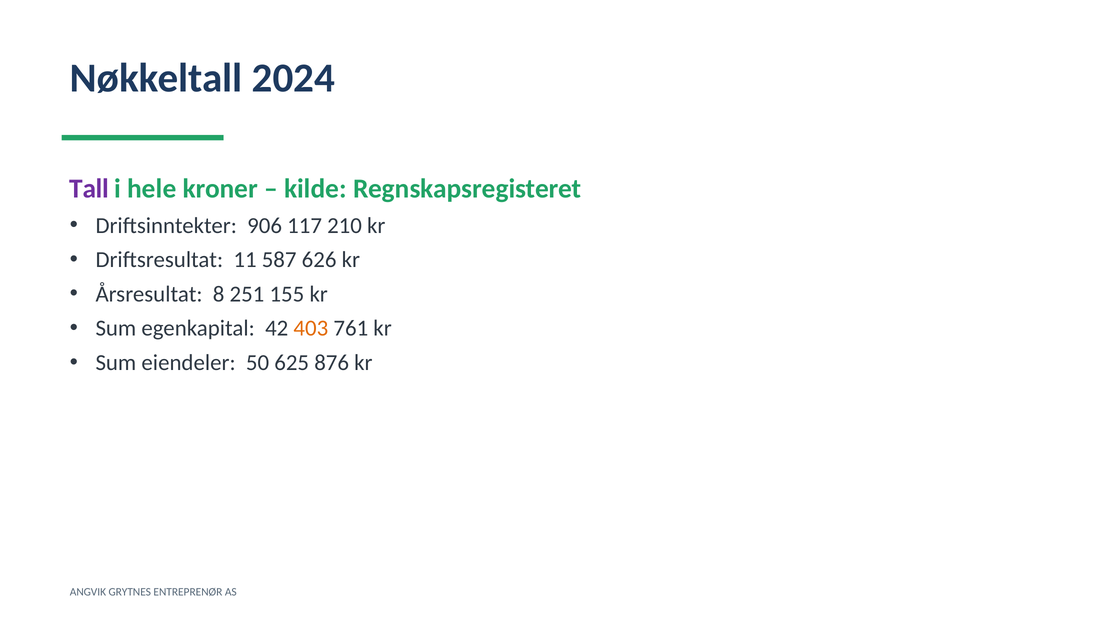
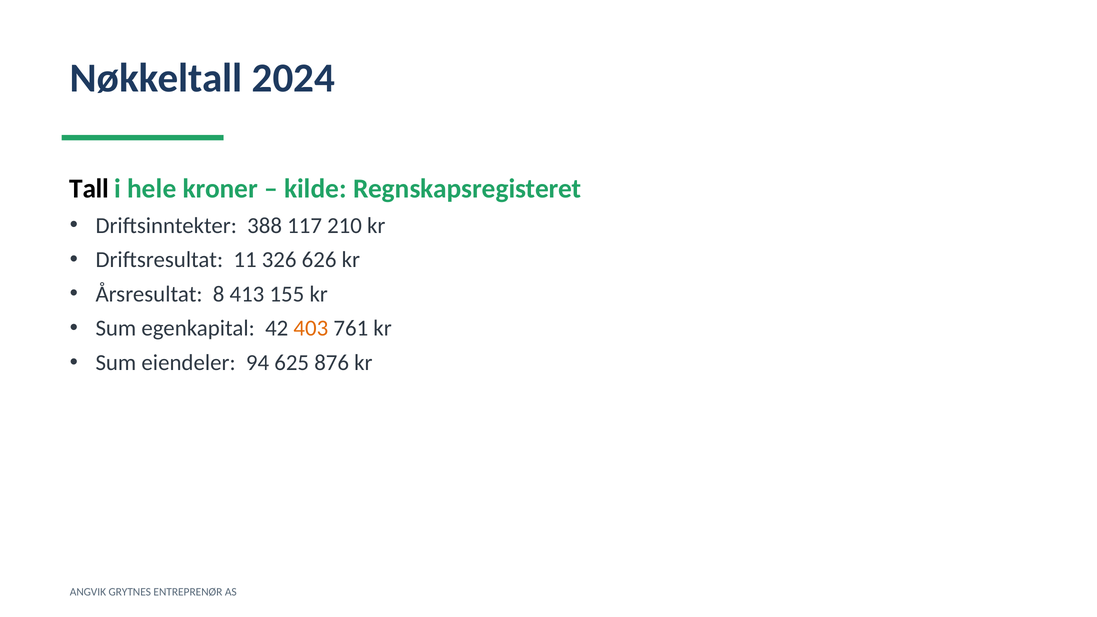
Tall colour: purple -> black
906: 906 -> 388
587: 587 -> 326
251: 251 -> 413
50: 50 -> 94
